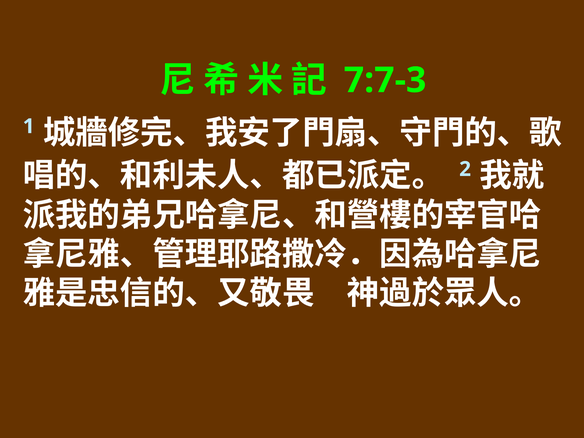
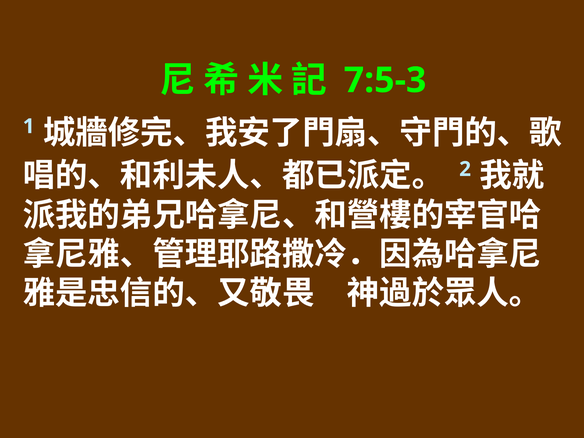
7:7-3: 7:7-3 -> 7:5-3
